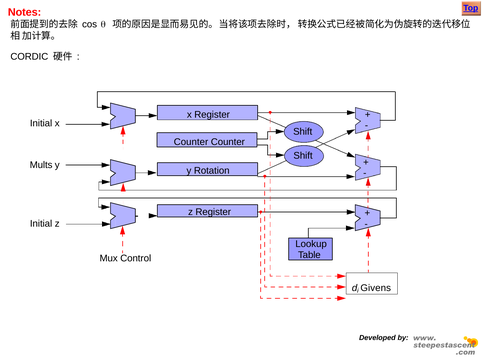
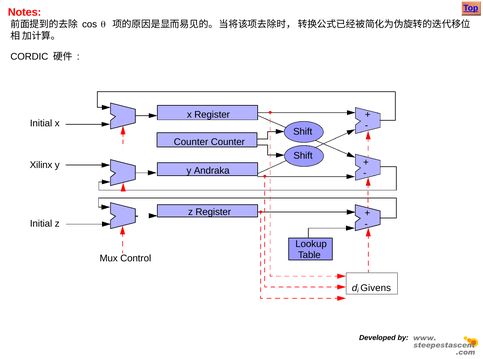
Mults: Mults -> Xilinx
Rotation: Rotation -> Andraka
